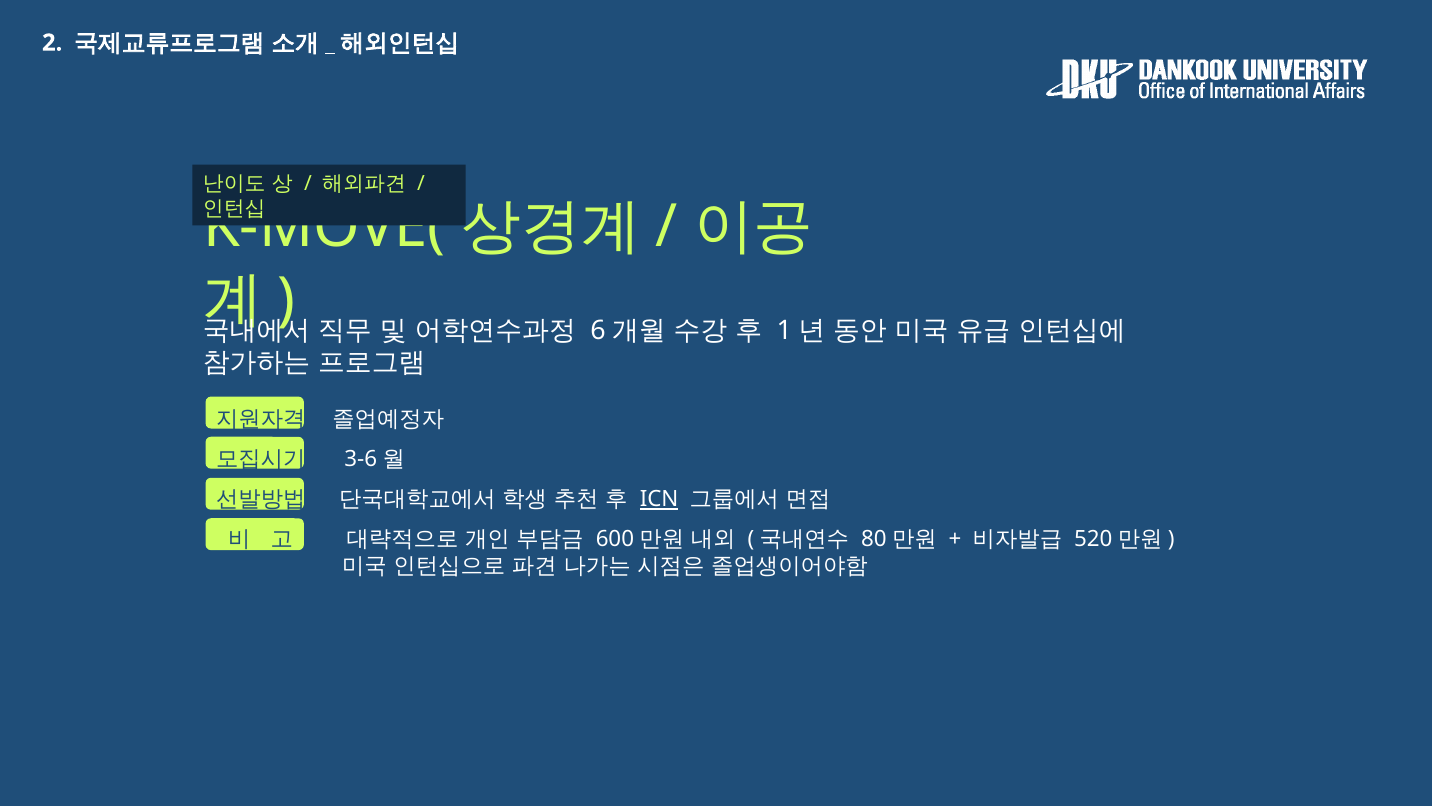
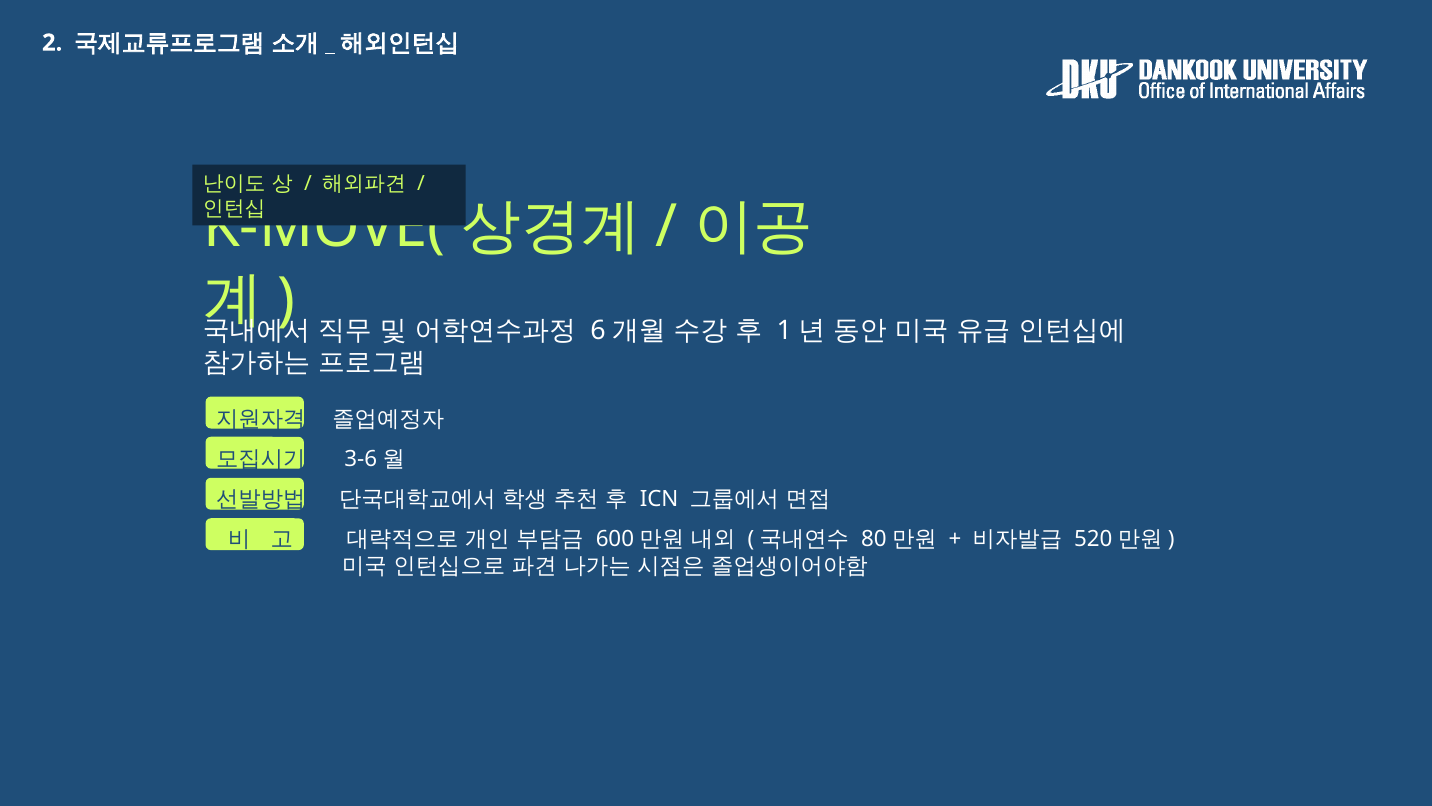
ICN underline: present -> none
